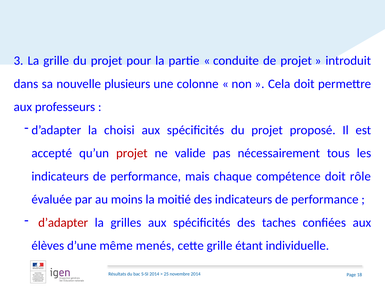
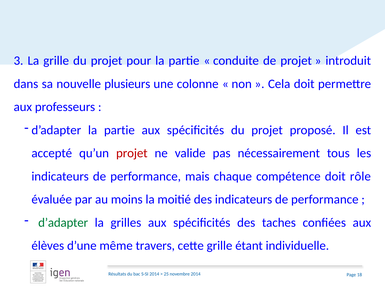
d’adapter la choisi: choisi -> partie
d’adapter at (63, 222) colour: red -> green
menés: menés -> travers
